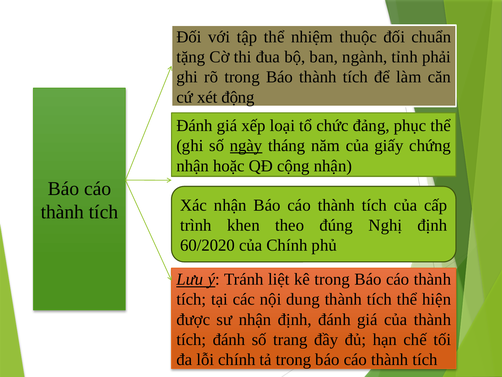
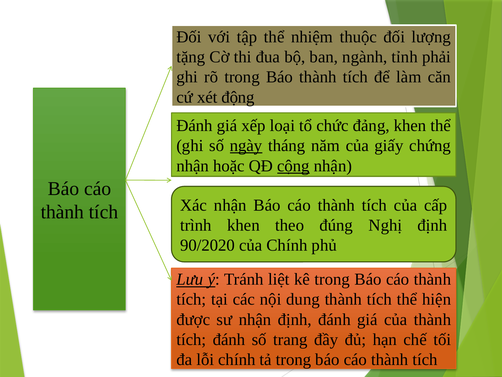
chuẩn: chuẩn -> lượng
đảng phục: phục -> khen
cộng underline: none -> present
60/2020: 60/2020 -> 90/2020
